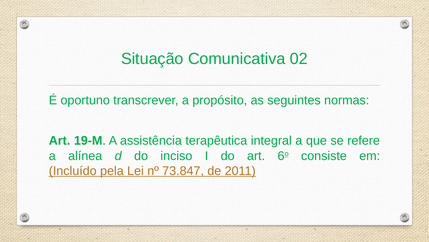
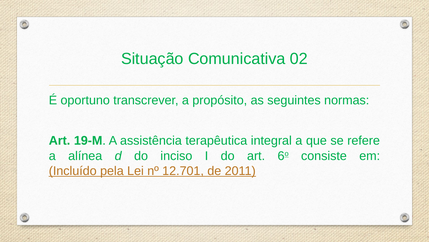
73.847: 73.847 -> 12.701
